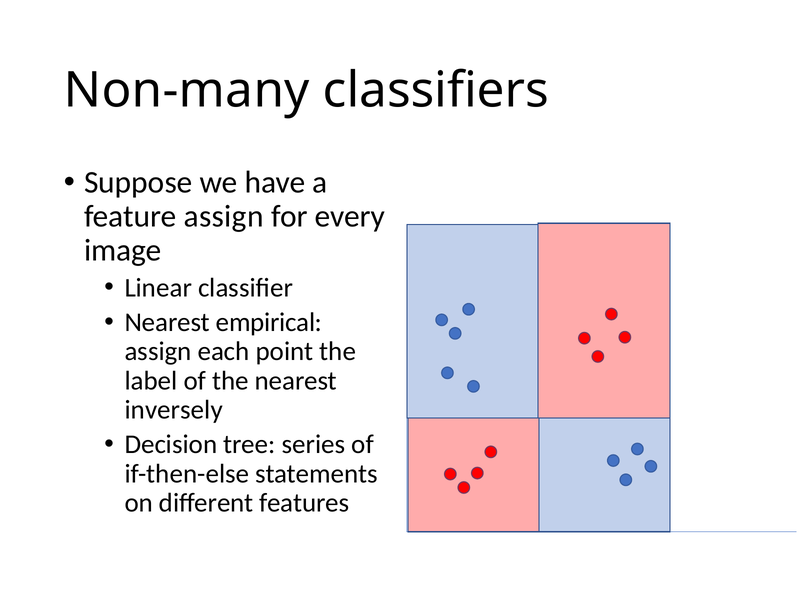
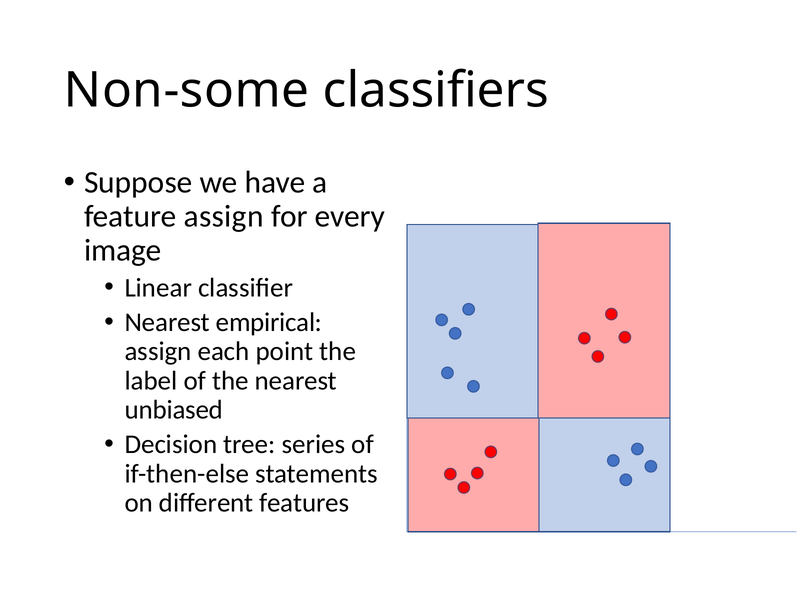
Non-many: Non-many -> Non-some
inversely: inversely -> unbiased
